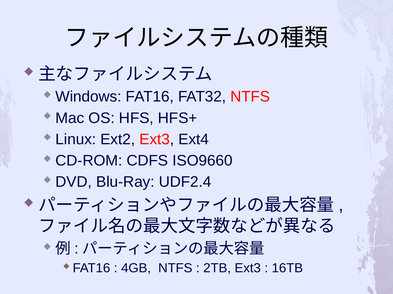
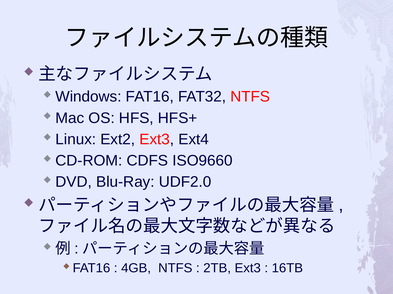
UDF2.4: UDF2.4 -> UDF2.0
